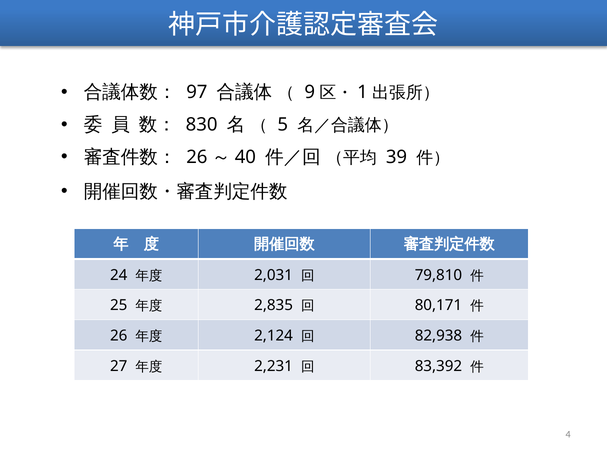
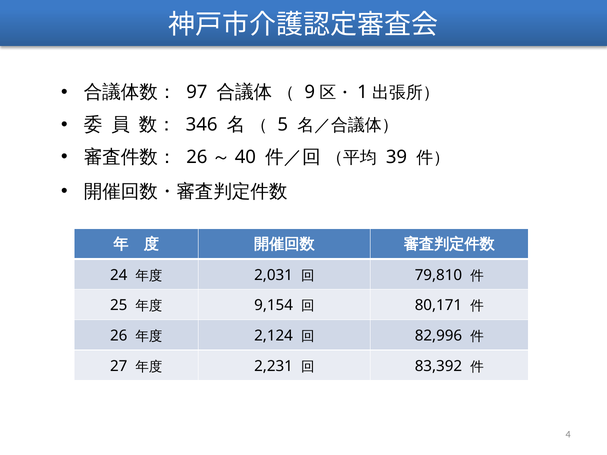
830: 830 -> 346
2,835: 2,835 -> 9,154
82,938: 82,938 -> 82,996
